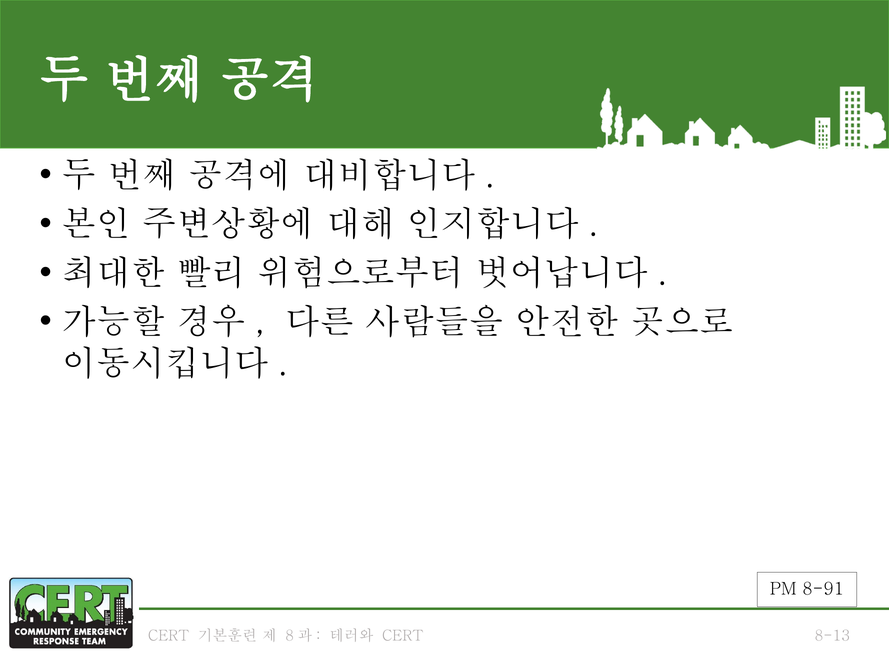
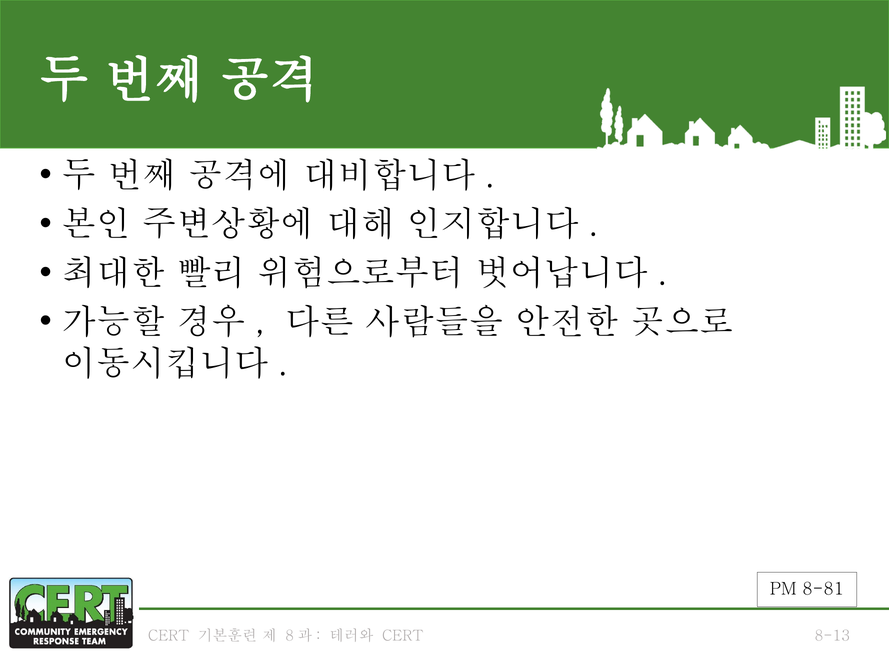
8-91: 8-91 -> 8-81
